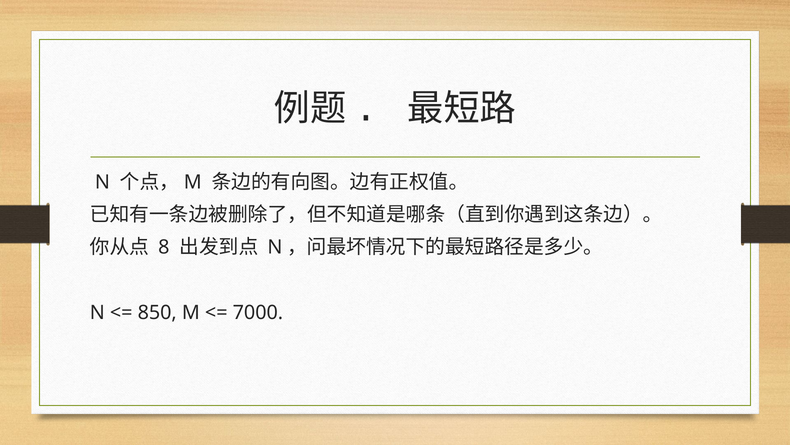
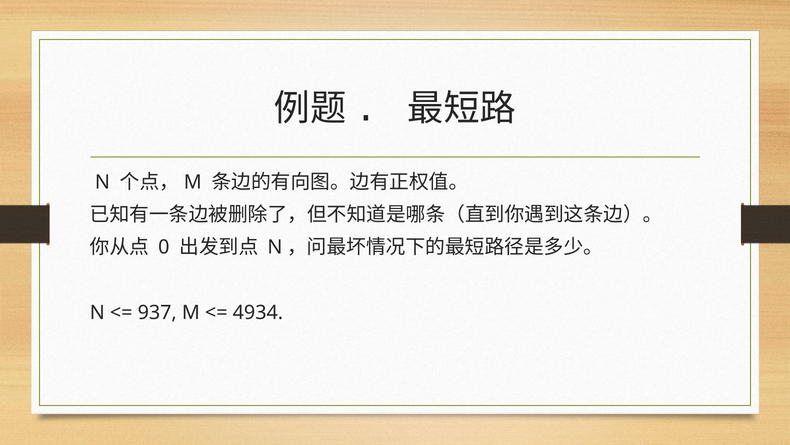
8: 8 -> 0
850: 850 -> 937
7000: 7000 -> 4934
